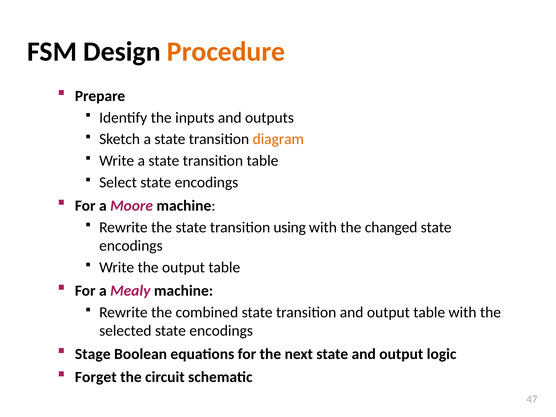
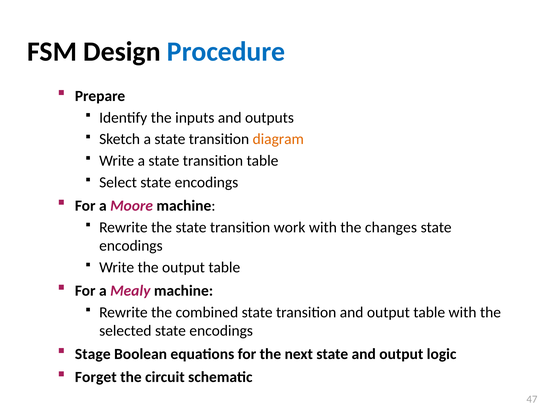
Procedure colour: orange -> blue
using: using -> work
changed: changed -> changes
